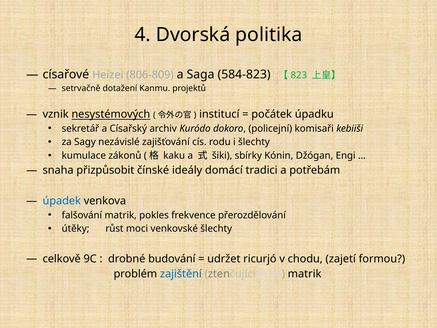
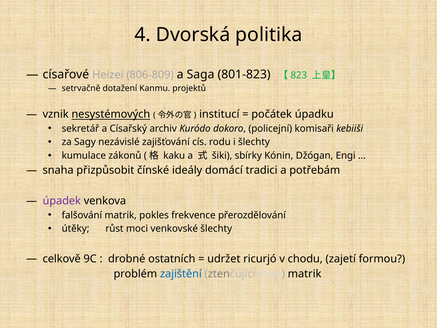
584-823: 584-823 -> 801-823
úpadek colour: blue -> purple
budování: budování -> ostatních
